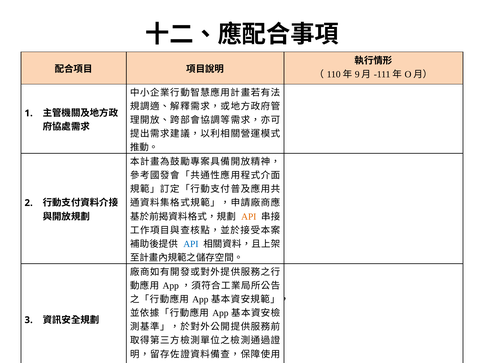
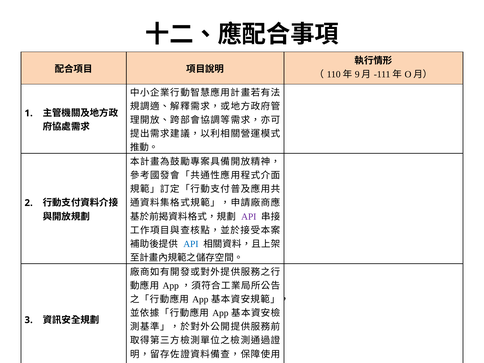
API at (249, 217) colour: orange -> purple
